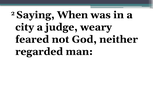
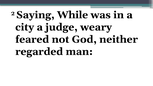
When: When -> While
